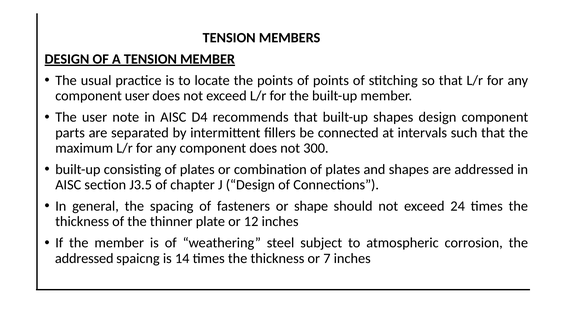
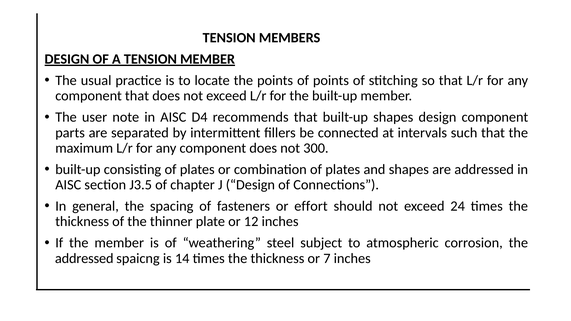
component user: user -> that
shape: shape -> effort
